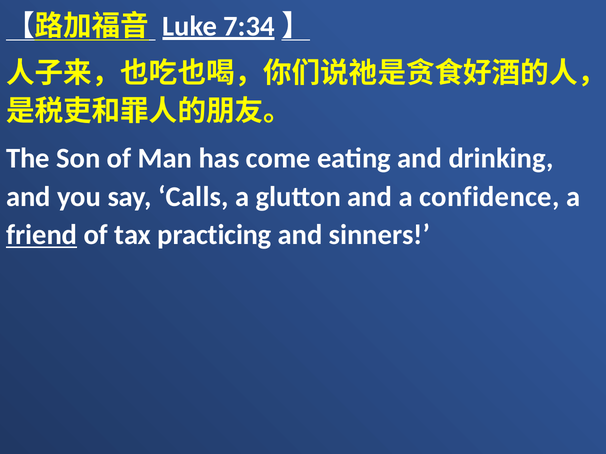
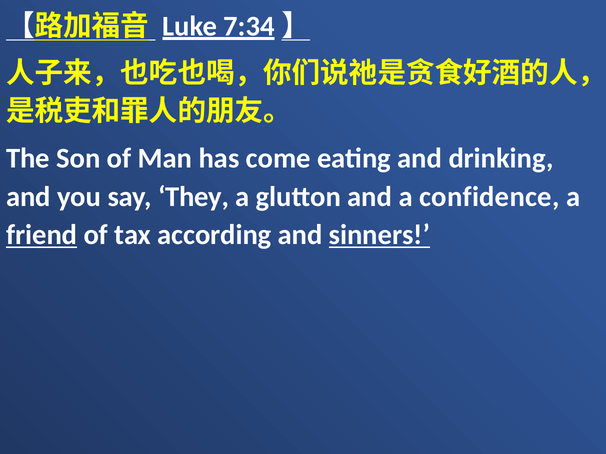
Calls: Calls -> They
practicing: practicing -> according
sinners underline: none -> present
